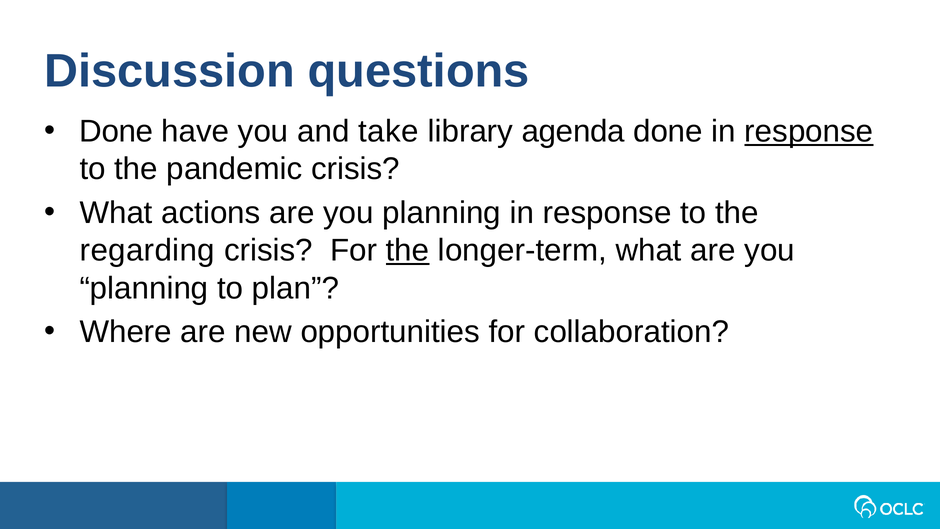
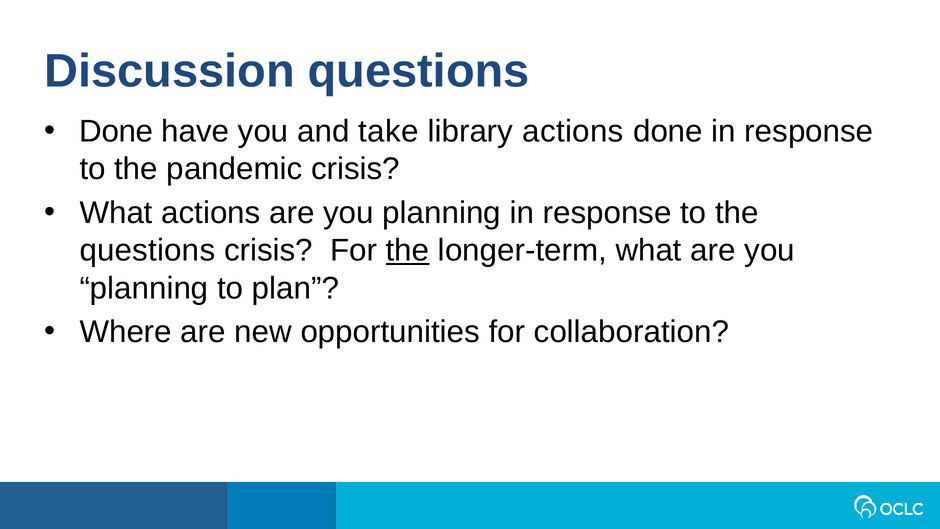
library agenda: agenda -> actions
response at (809, 131) underline: present -> none
regarding at (147, 251): regarding -> questions
